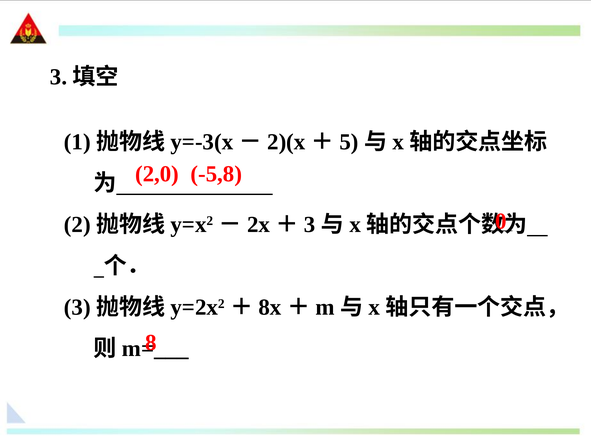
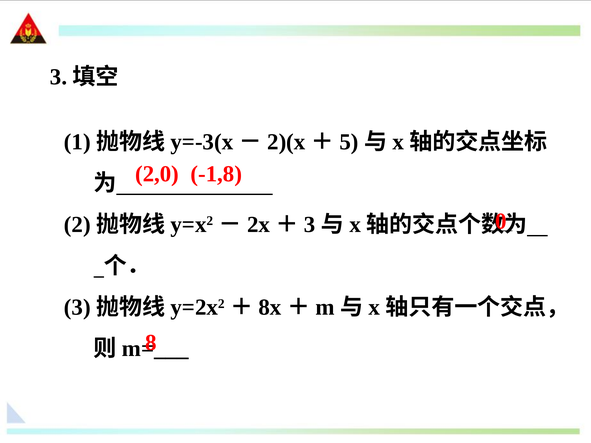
-5,8: -5,8 -> -1,8
